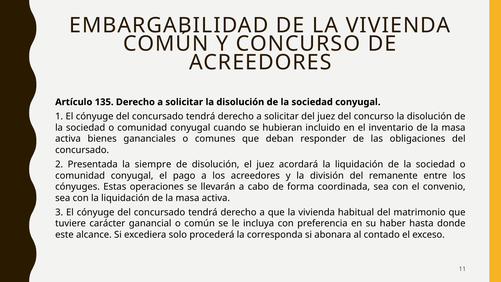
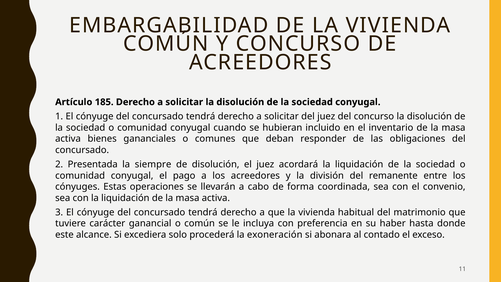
135: 135 -> 185
corresponda: corresponda -> exoneración
